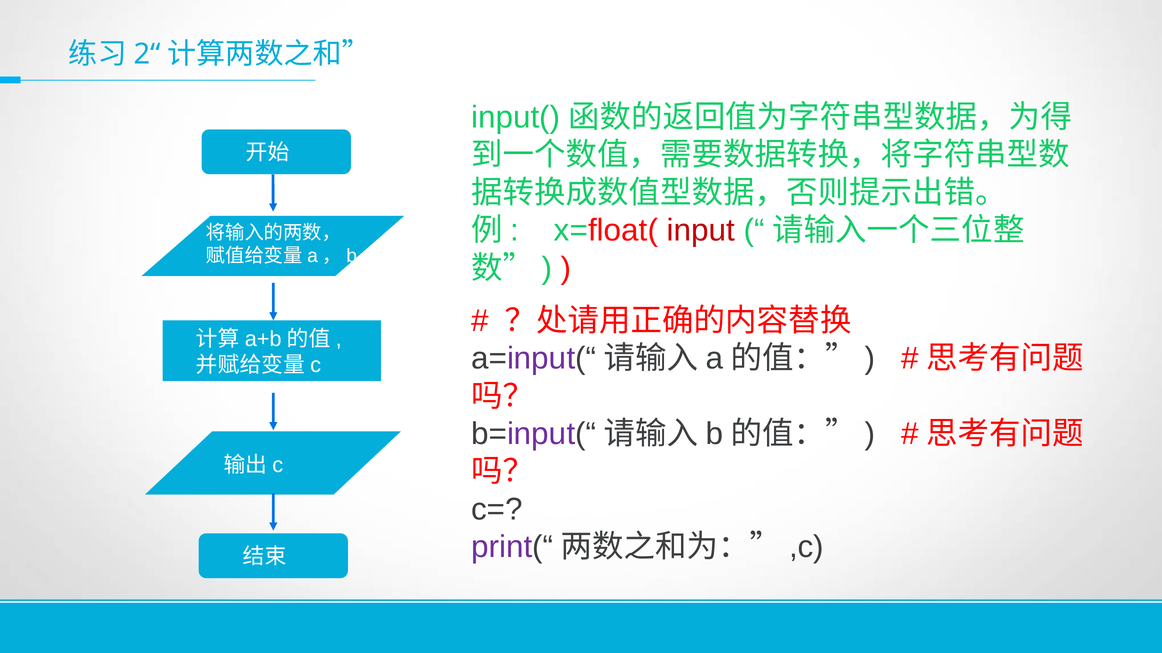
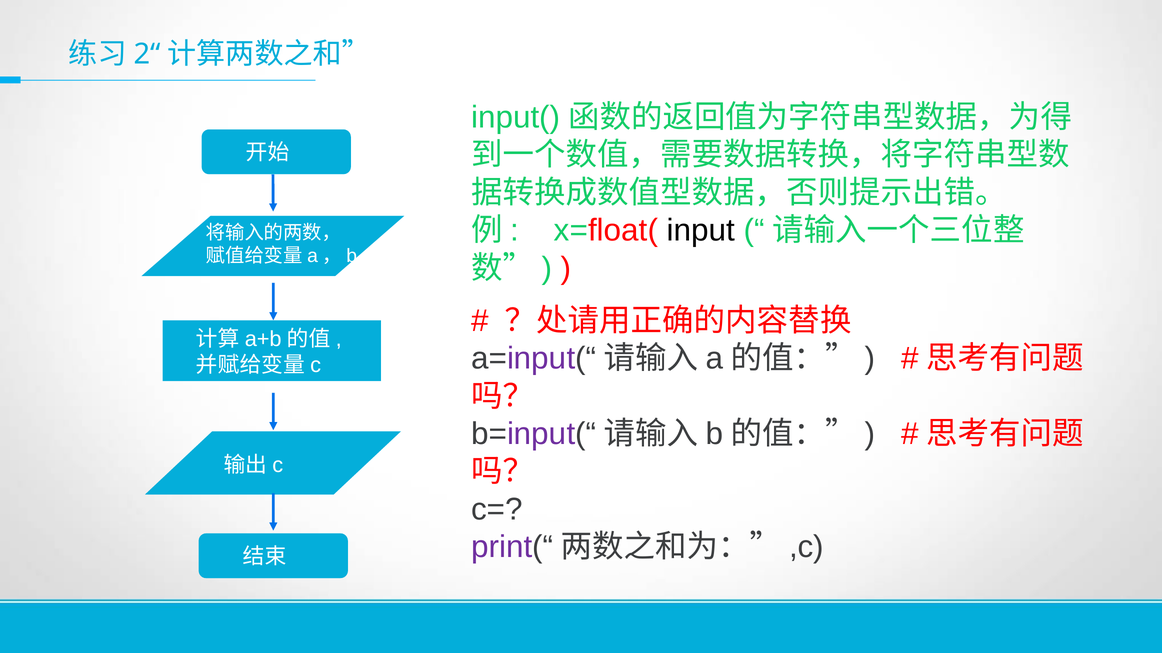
input colour: red -> black
